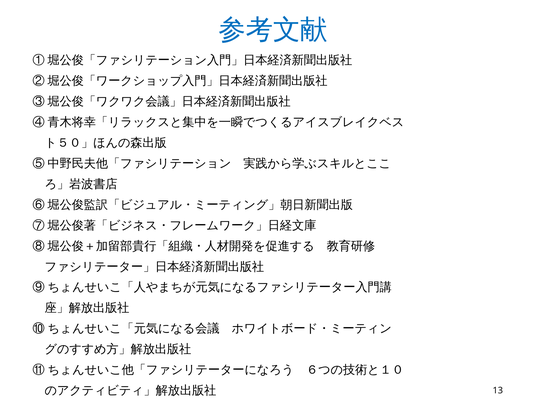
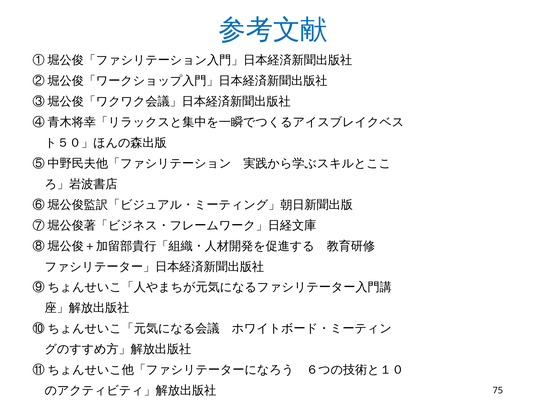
13: 13 -> 75
